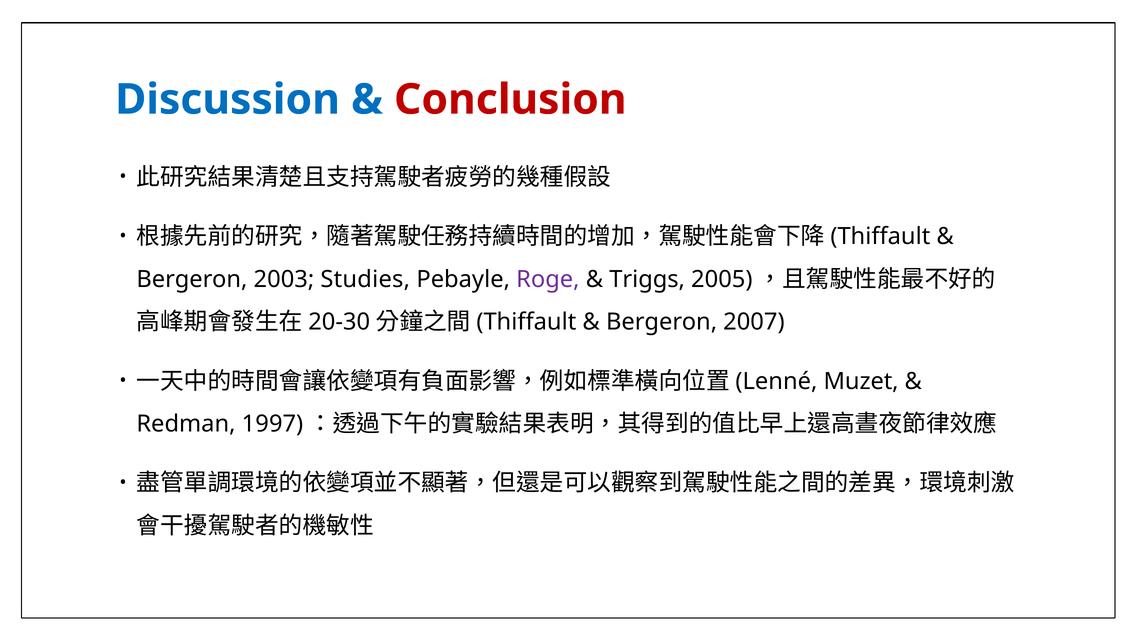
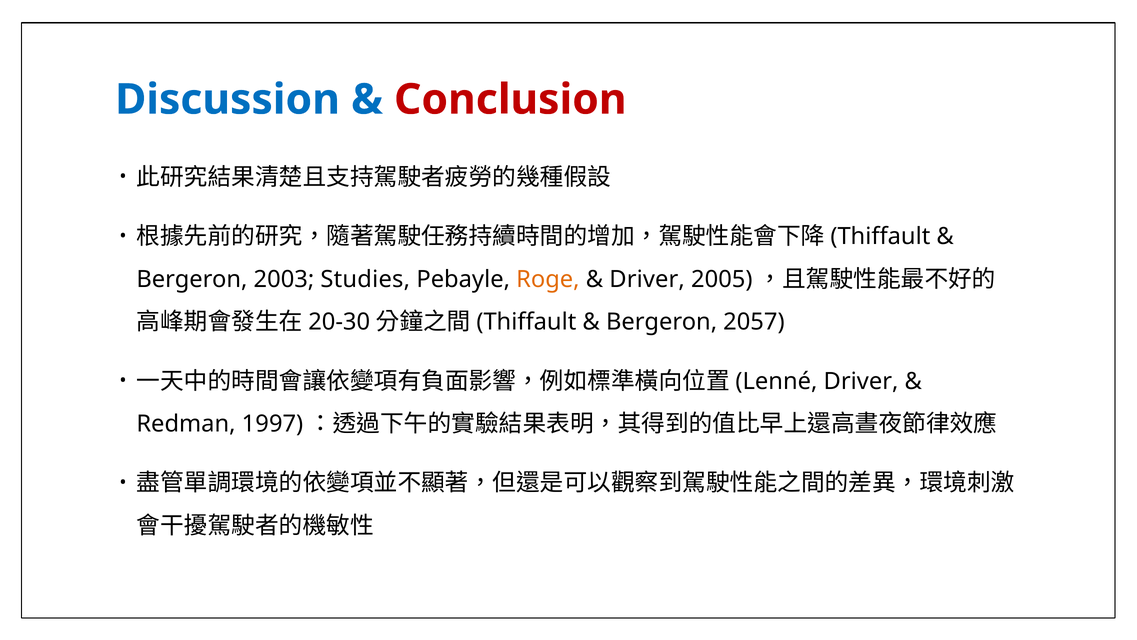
Roge colour: purple -> orange
Triggs at (647, 279): Triggs -> Driver
2007: 2007 -> 2057
Muzet at (861, 381): Muzet -> Driver
